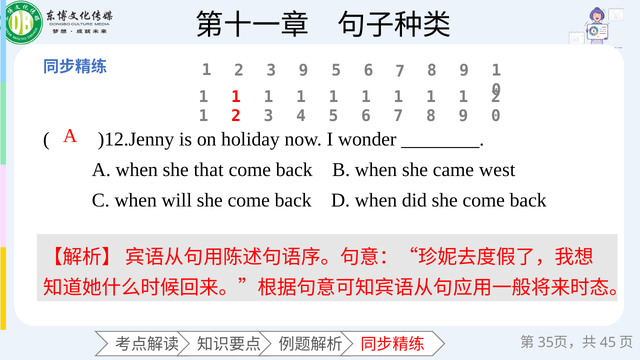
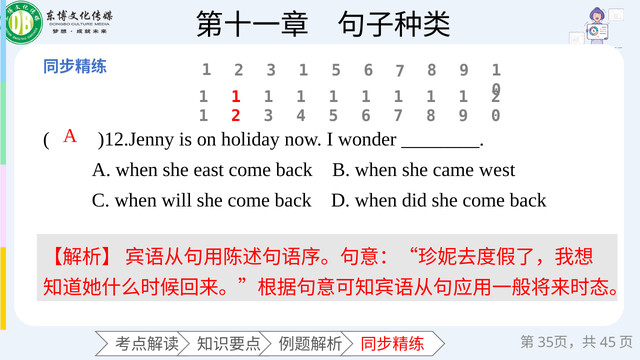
2 3 9: 9 -> 1
that: that -> east
